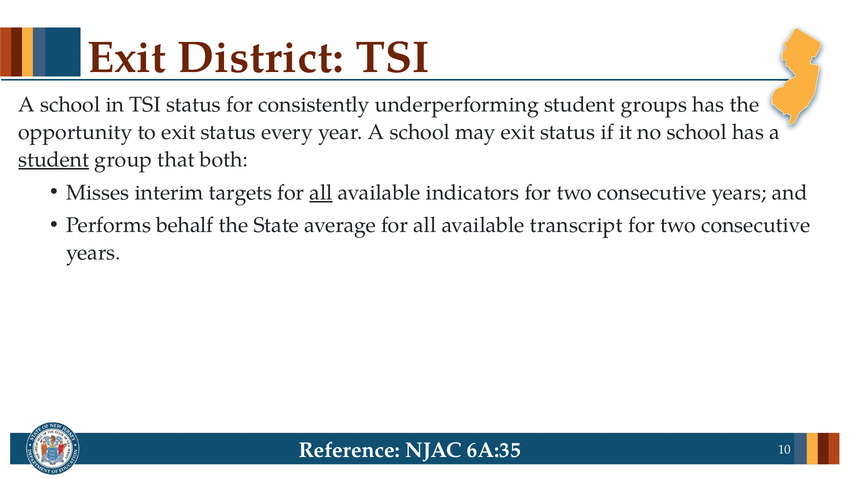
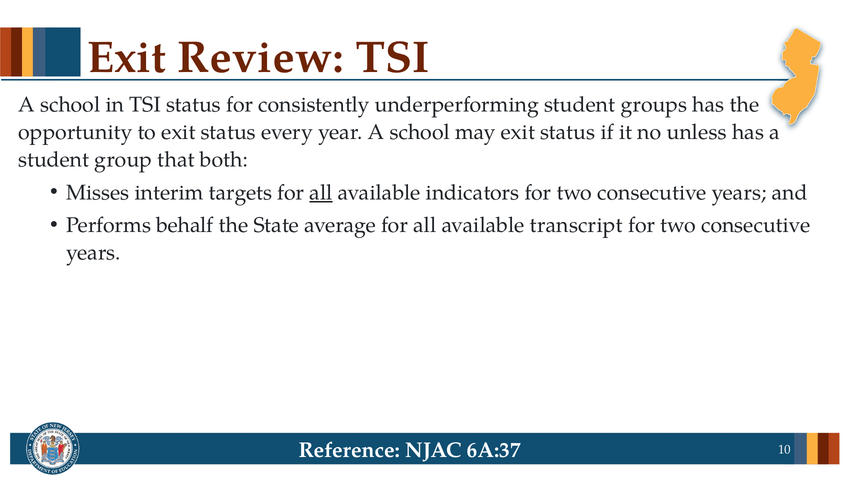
District: District -> Review
no school: school -> unless
student at (54, 160) underline: present -> none
6A:35: 6A:35 -> 6A:37
